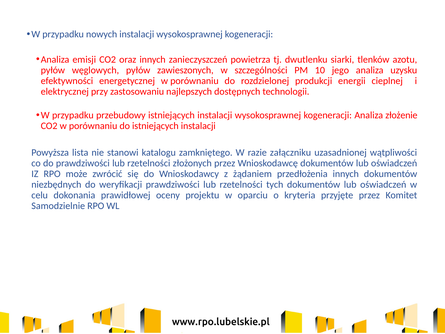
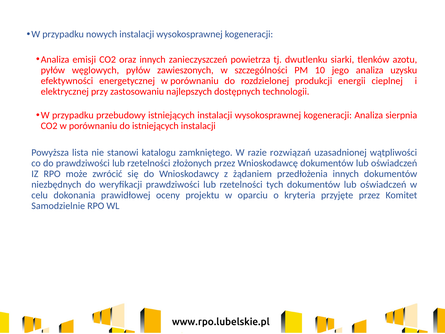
złożenie: złożenie -> sierpnia
załączniku: załączniku -> rozwiązań
